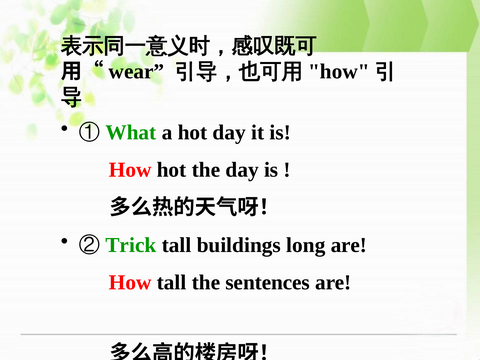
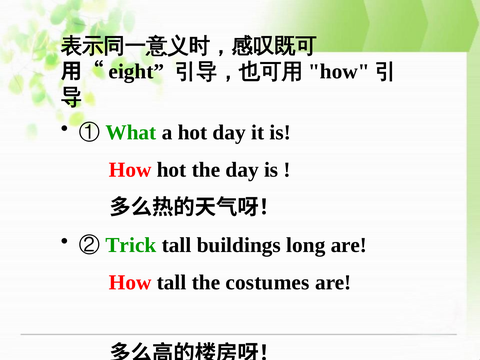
wear: wear -> eight
sentences: sentences -> costumes
